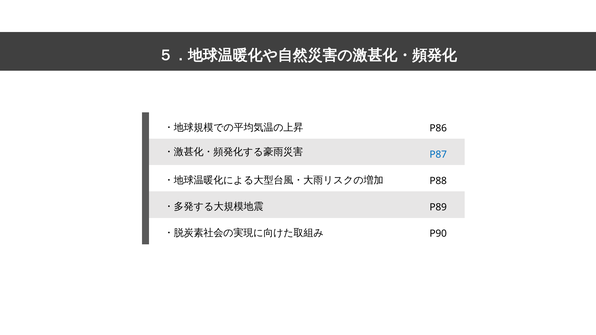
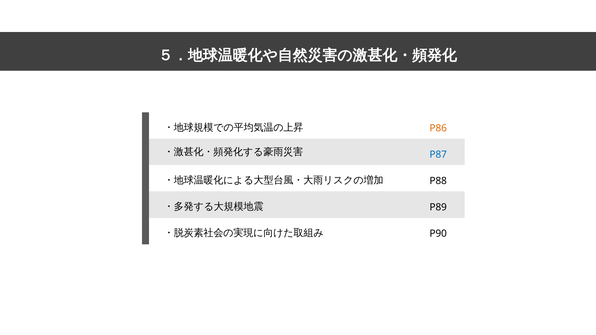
P86 colour: black -> orange
